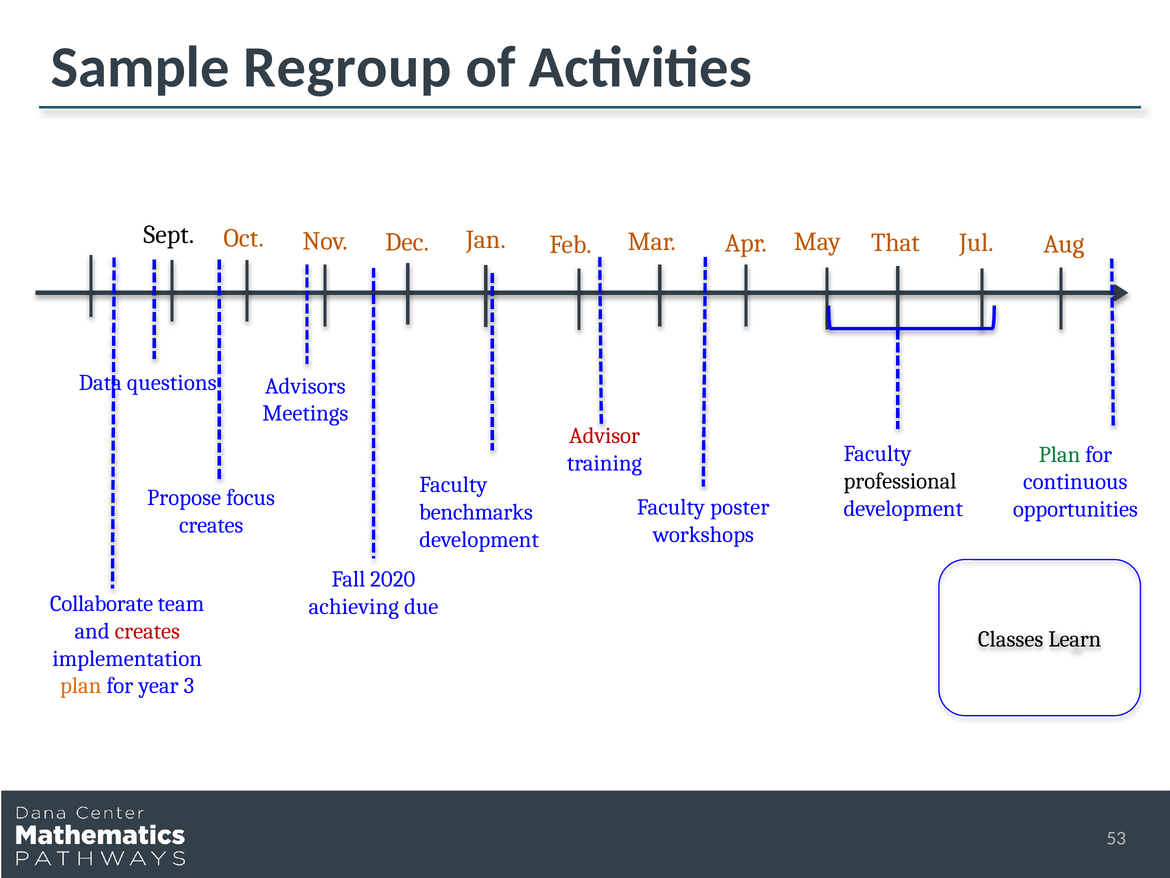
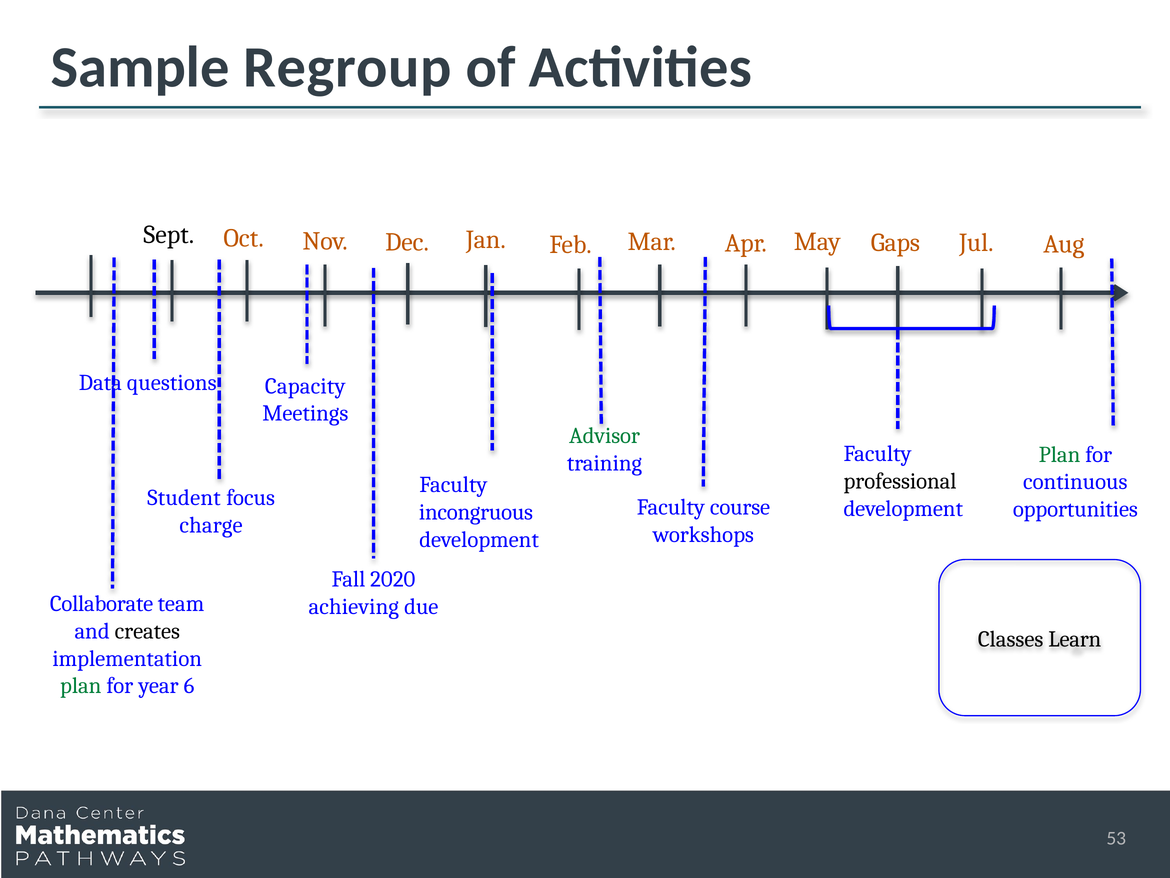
That: That -> Gaps
Advisors: Advisors -> Capacity
Advisor colour: red -> green
Propose: Propose -> Student
poster: poster -> course
benchmarks: benchmarks -> incongruous
creates at (211, 525): creates -> charge
creates at (147, 631) colour: red -> black
plan at (81, 685) colour: orange -> green
3: 3 -> 6
